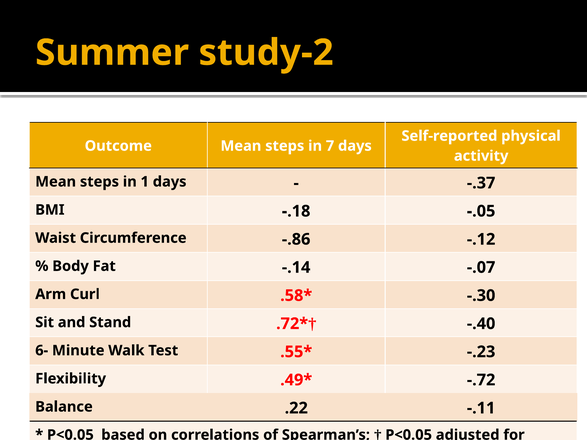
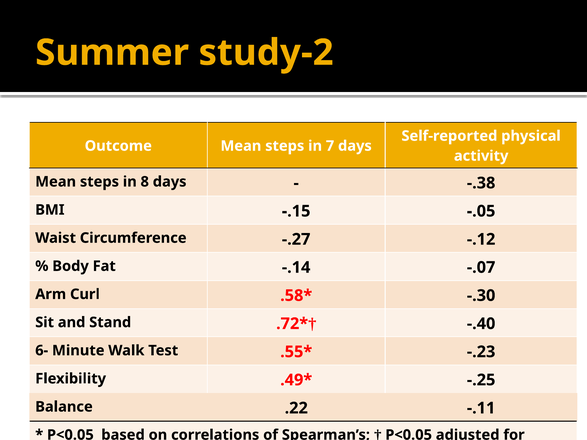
1: 1 -> 8
-.37: -.37 -> -.38
-.18: -.18 -> -.15
-.86: -.86 -> -.27
-.72: -.72 -> -.25
